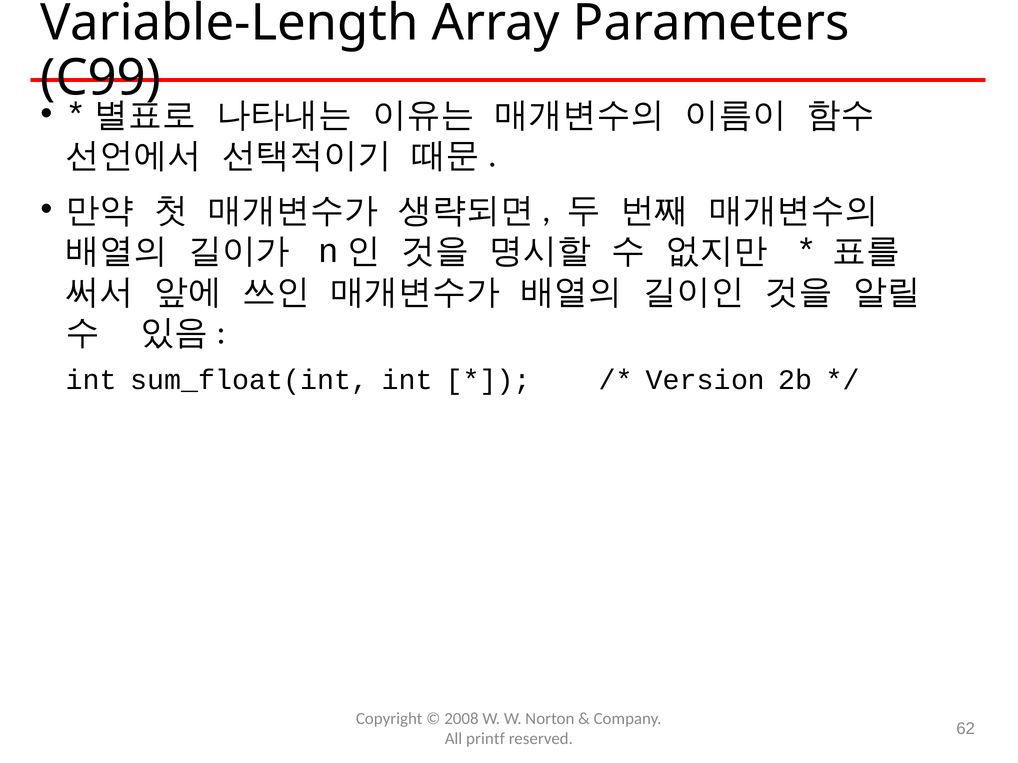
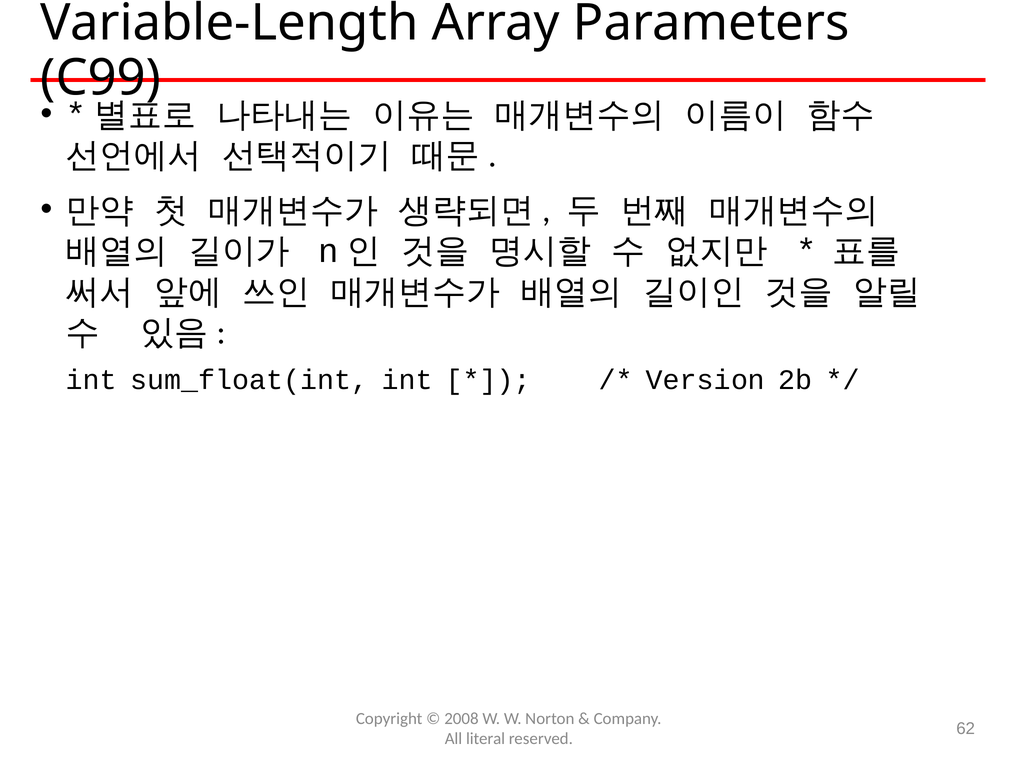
printf: printf -> literal
